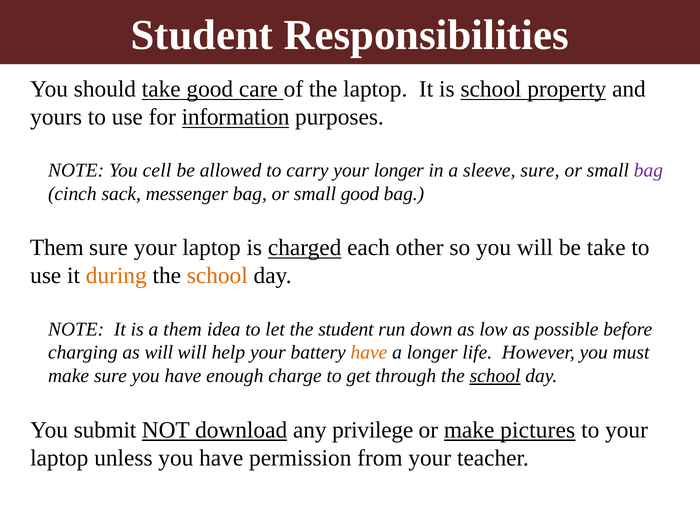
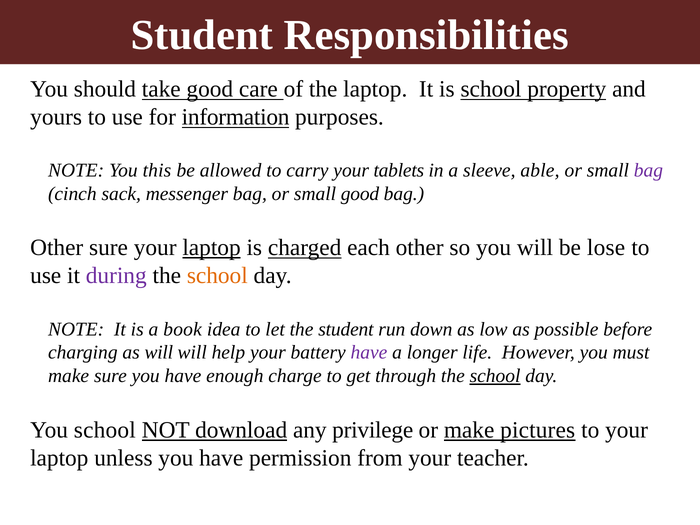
cell: cell -> this
your longer: longer -> tablets
sleeve sure: sure -> able
Them at (57, 248): Them -> Other
laptop at (212, 248) underline: none -> present
be take: take -> lose
during colour: orange -> purple
a them: them -> book
have at (369, 353) colour: orange -> purple
You submit: submit -> school
